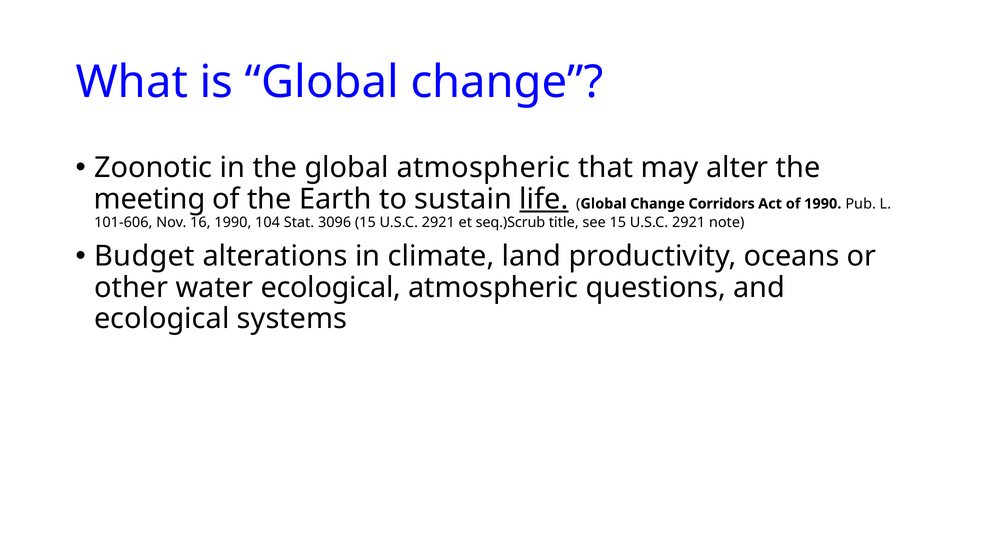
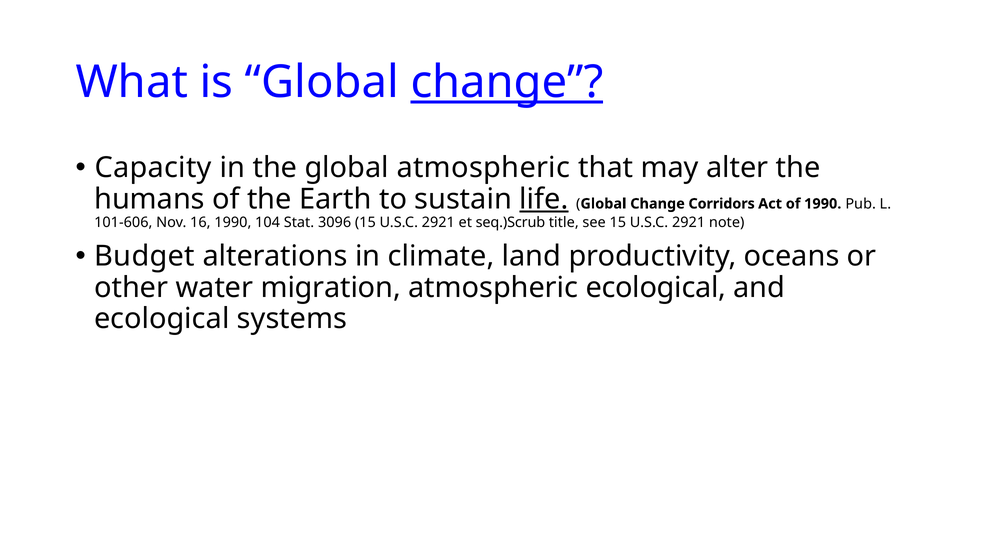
change at (507, 82) underline: none -> present
Zoonotic: Zoonotic -> Capacity
meeting: meeting -> humans
water ecological: ecological -> migration
atmospheric questions: questions -> ecological
